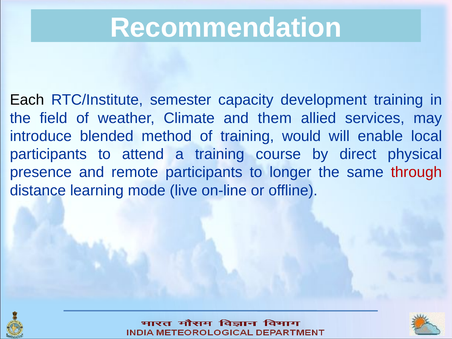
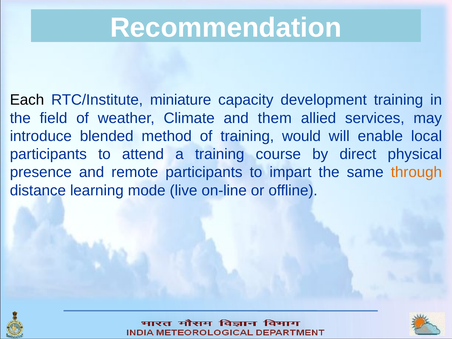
semester: semester -> miniature
longer: longer -> impart
through colour: red -> orange
